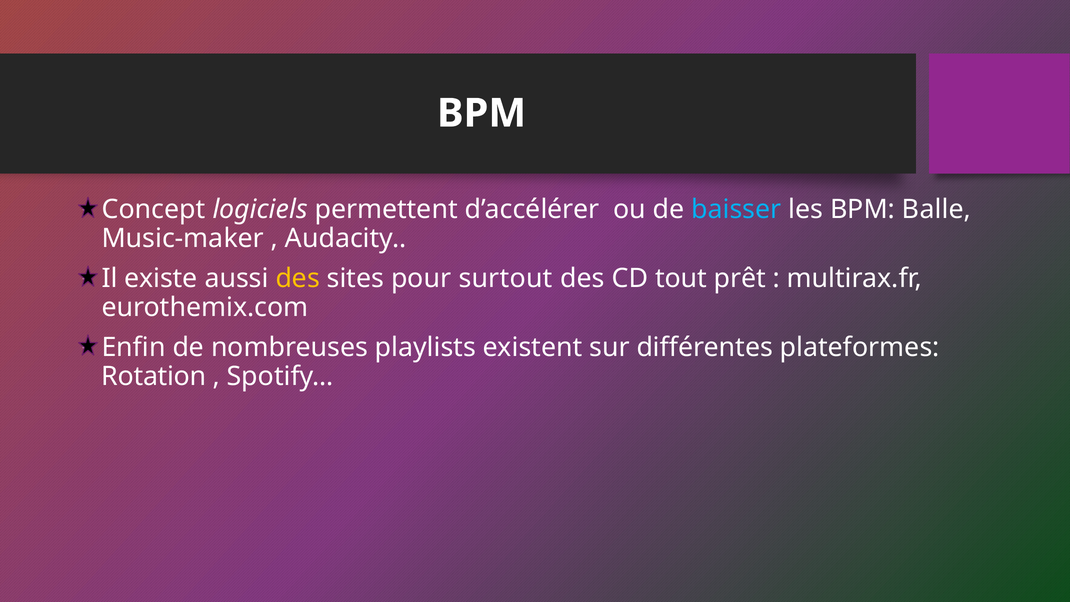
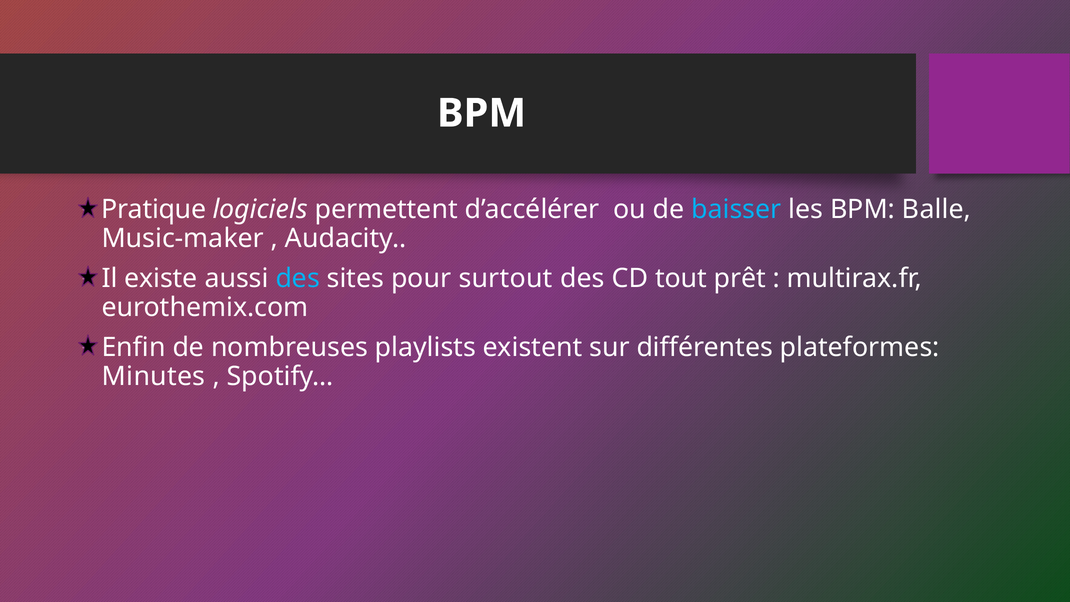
Concept: Concept -> Pratique
des at (298, 278) colour: yellow -> light blue
Rotation: Rotation -> Minutes
